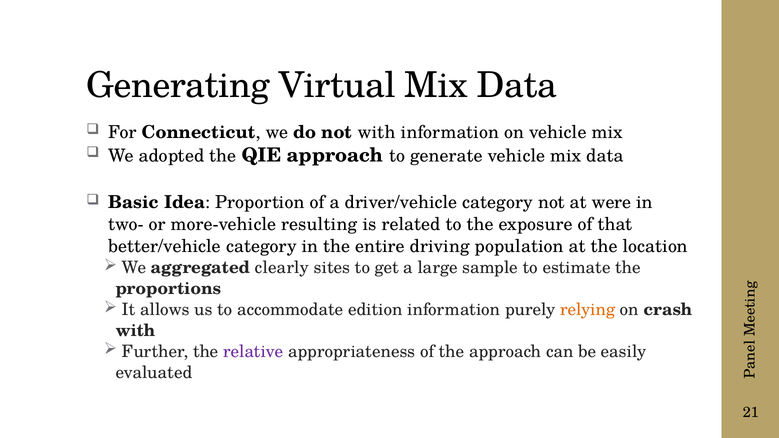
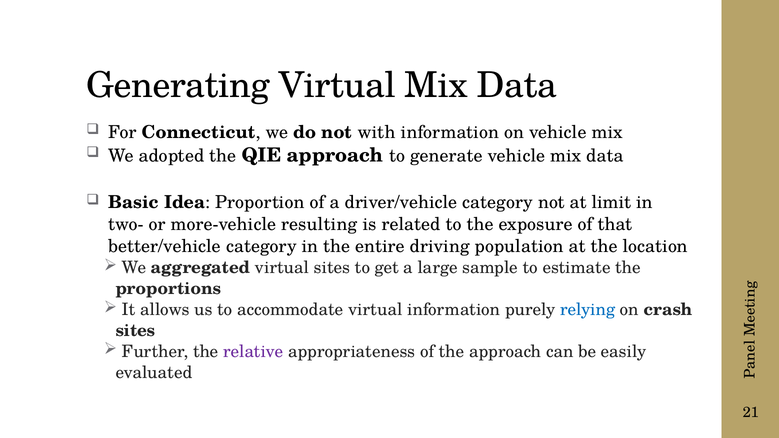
were: were -> limit
aggregated clearly: clearly -> virtual
accommodate edition: edition -> virtual
relying colour: orange -> blue
with at (135, 331): with -> sites
